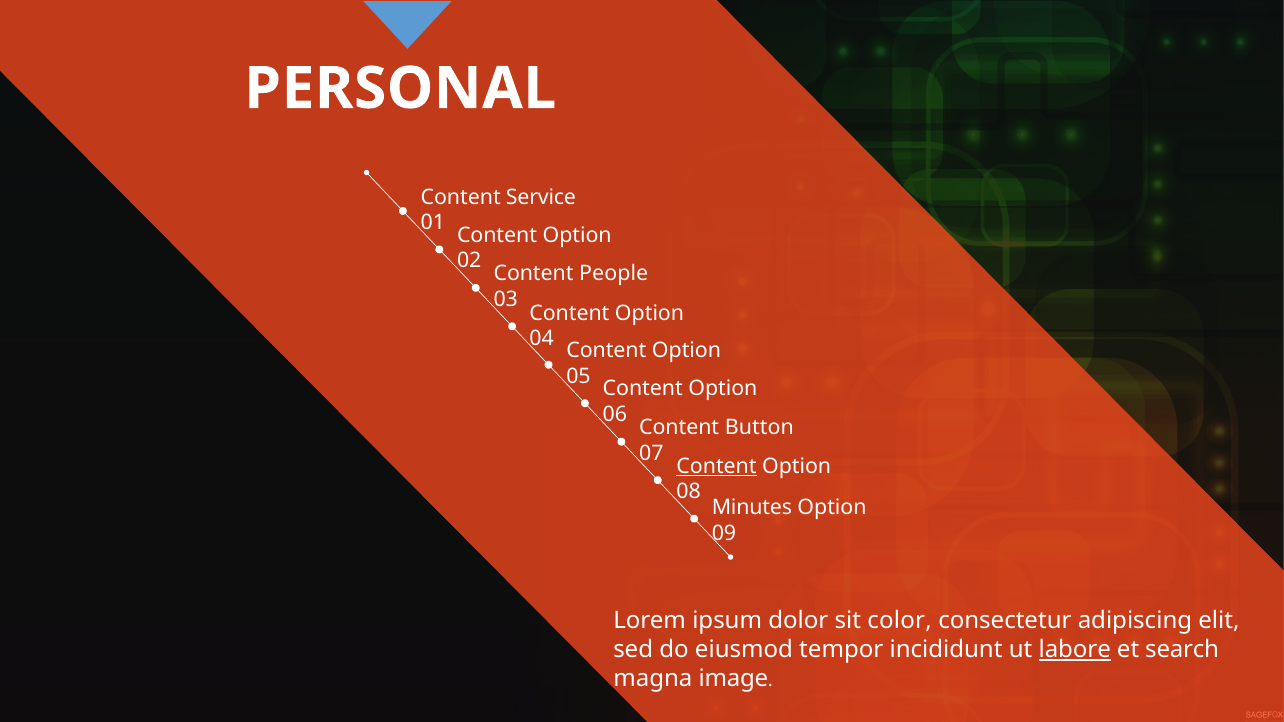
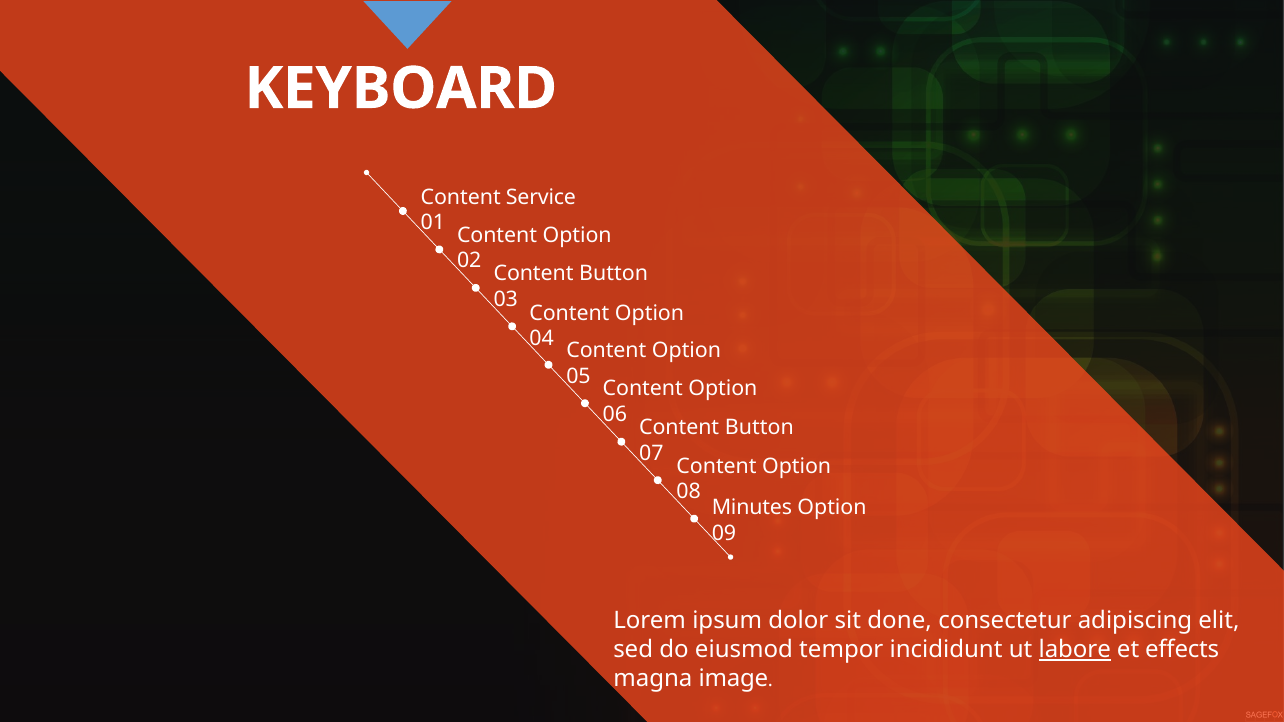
PERSONAL: PERSONAL -> KEYBOARD
People at (614, 274): People -> Button
Content at (717, 466) underline: present -> none
color: color -> done
search: search -> effects
